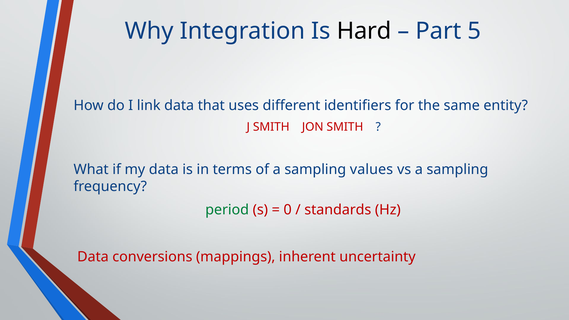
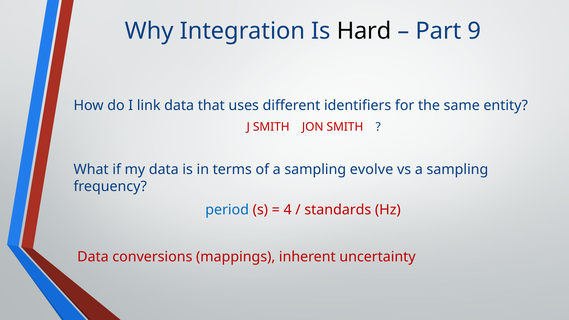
5: 5 -> 9
values: values -> evolve
period colour: green -> blue
0: 0 -> 4
